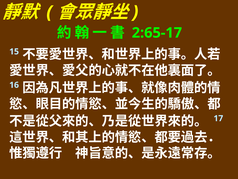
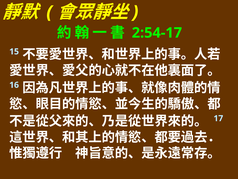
2:65-17: 2:65-17 -> 2:54-17
